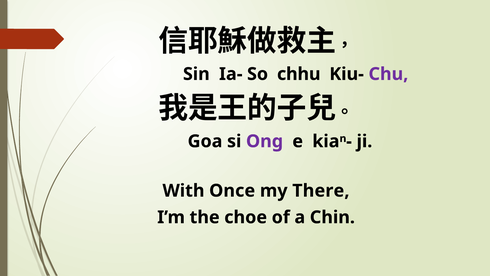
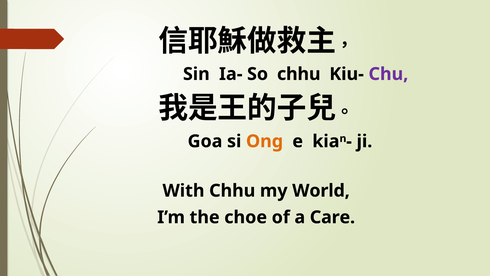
Ong colour: purple -> orange
With Once: Once -> Chhu
There: There -> World
Chin: Chin -> Care
